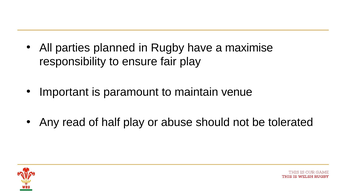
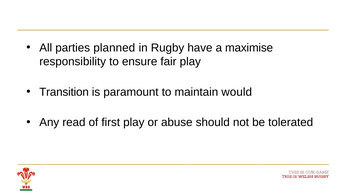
Important: Important -> Transition
venue: venue -> would
half: half -> first
